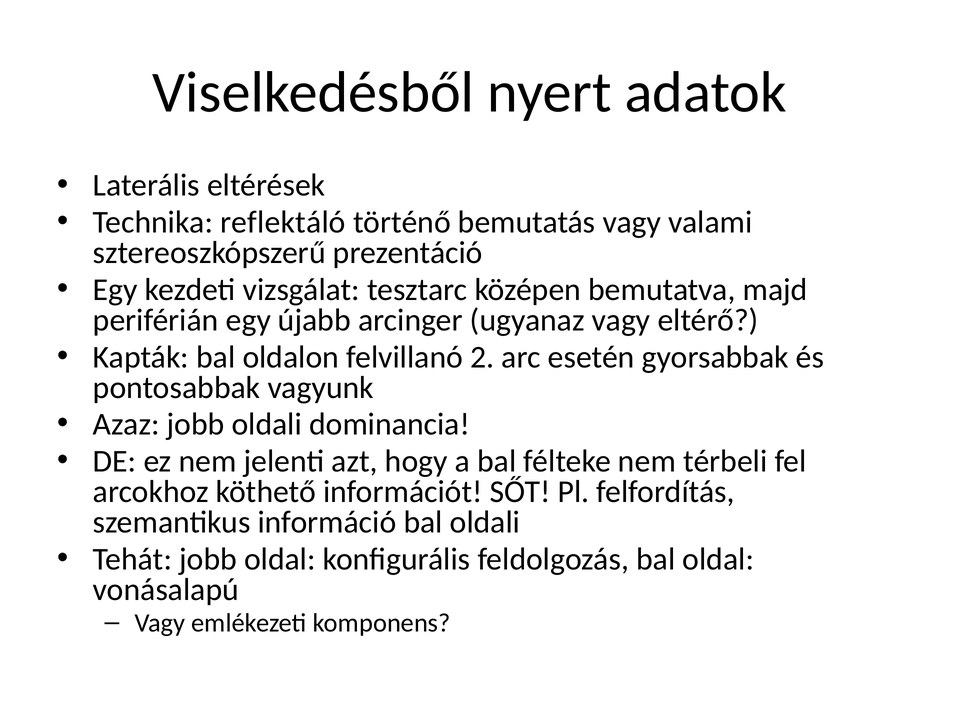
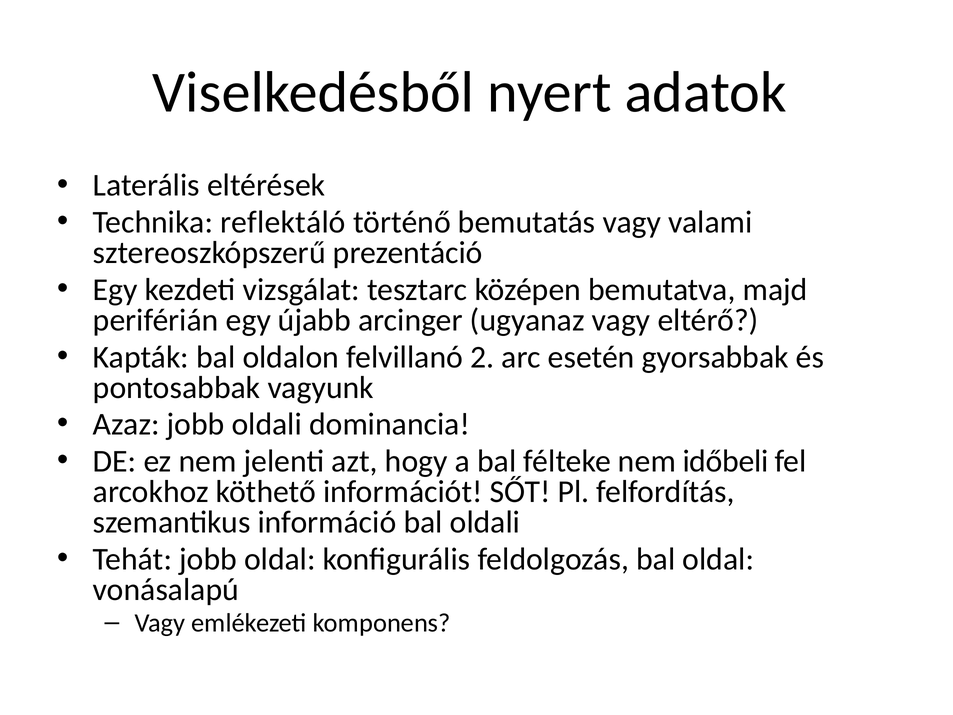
térbeli: térbeli -> időbeli
